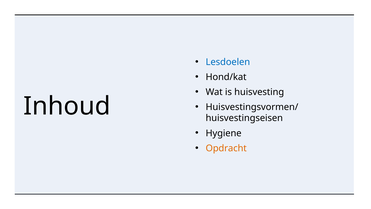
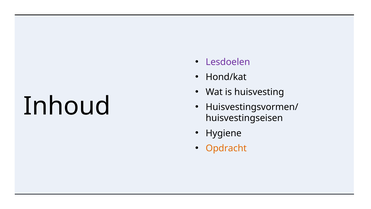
Lesdoelen colour: blue -> purple
